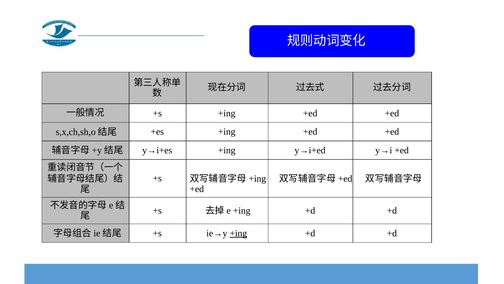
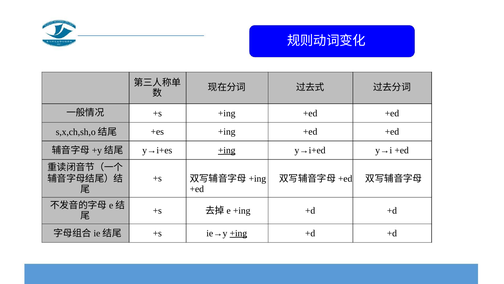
+ing at (227, 150) underline: none -> present
